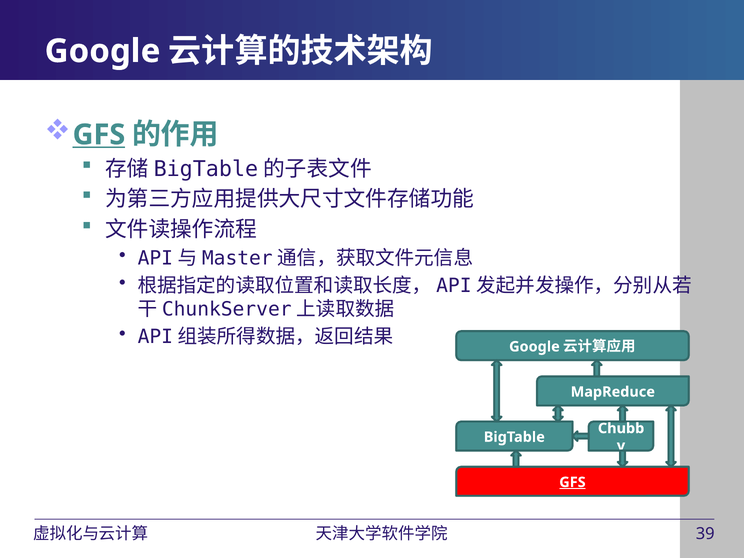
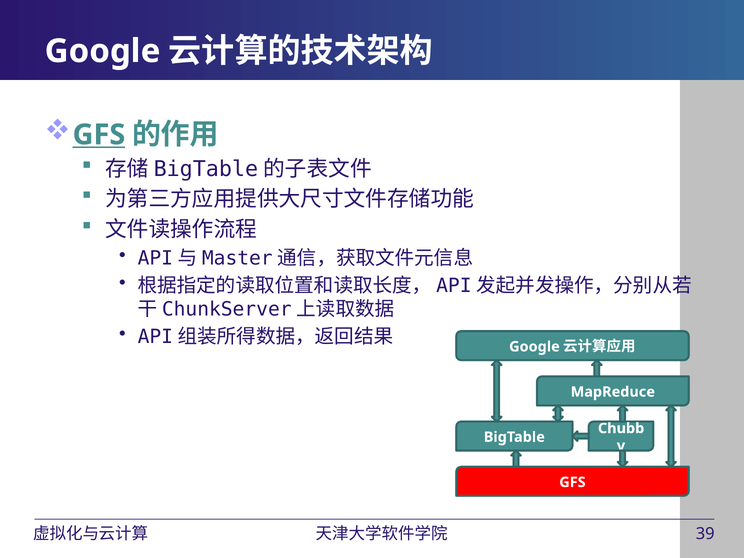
GFS at (572, 482) underline: present -> none
